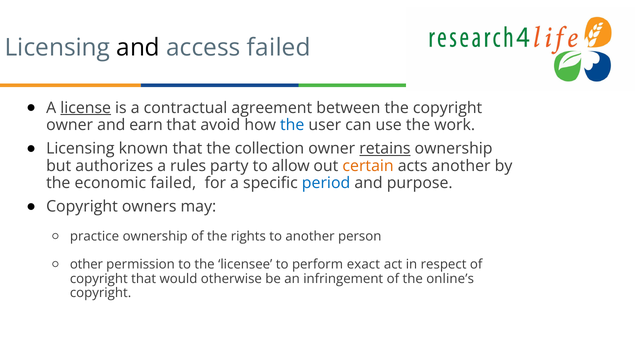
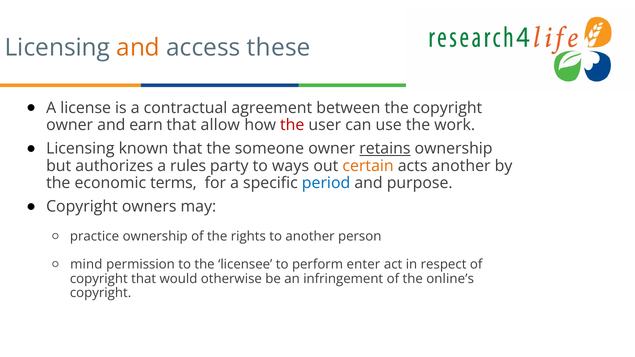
and at (138, 48) colour: black -> orange
access failed: failed -> these
license underline: present -> none
avoid: avoid -> allow
the at (292, 125) colour: blue -> red
collection: collection -> someone
allow: allow -> ways
economic failed: failed -> terms
other: other -> mind
exact: exact -> enter
